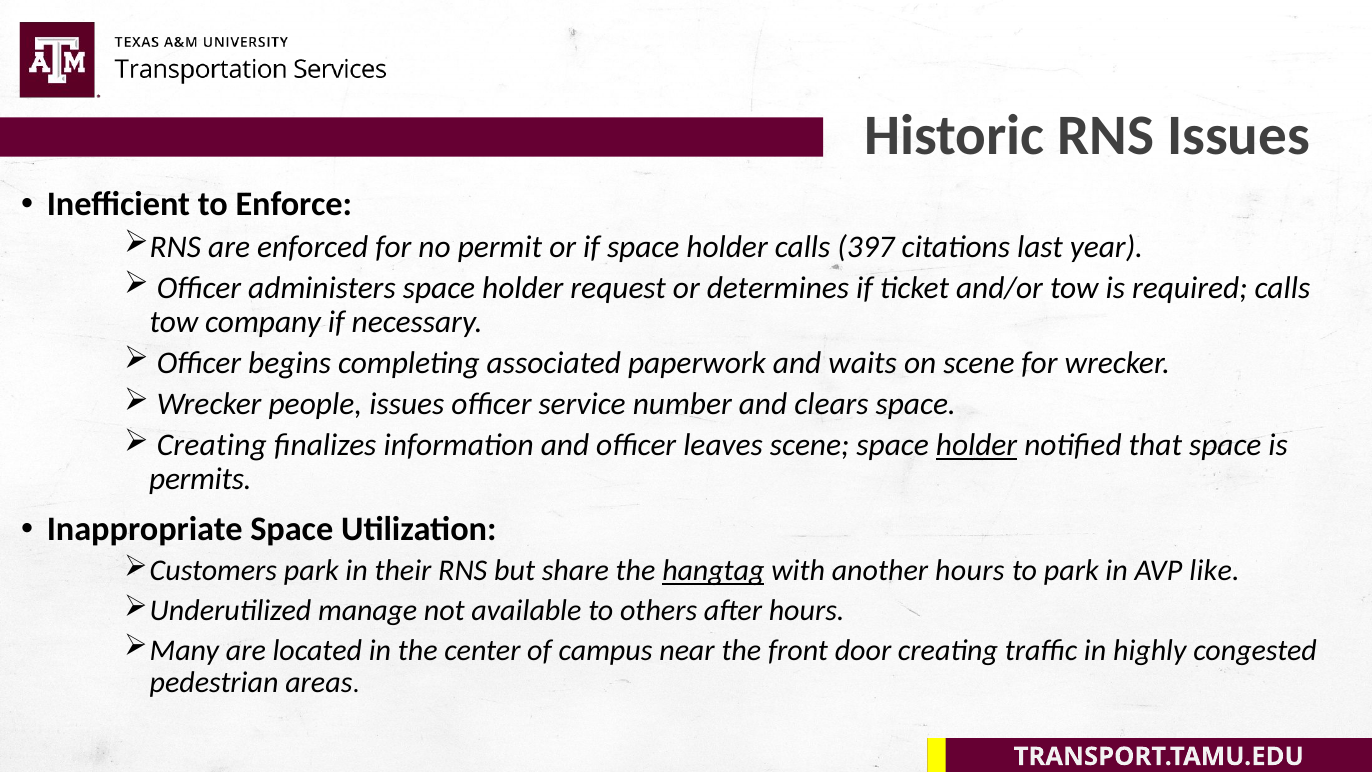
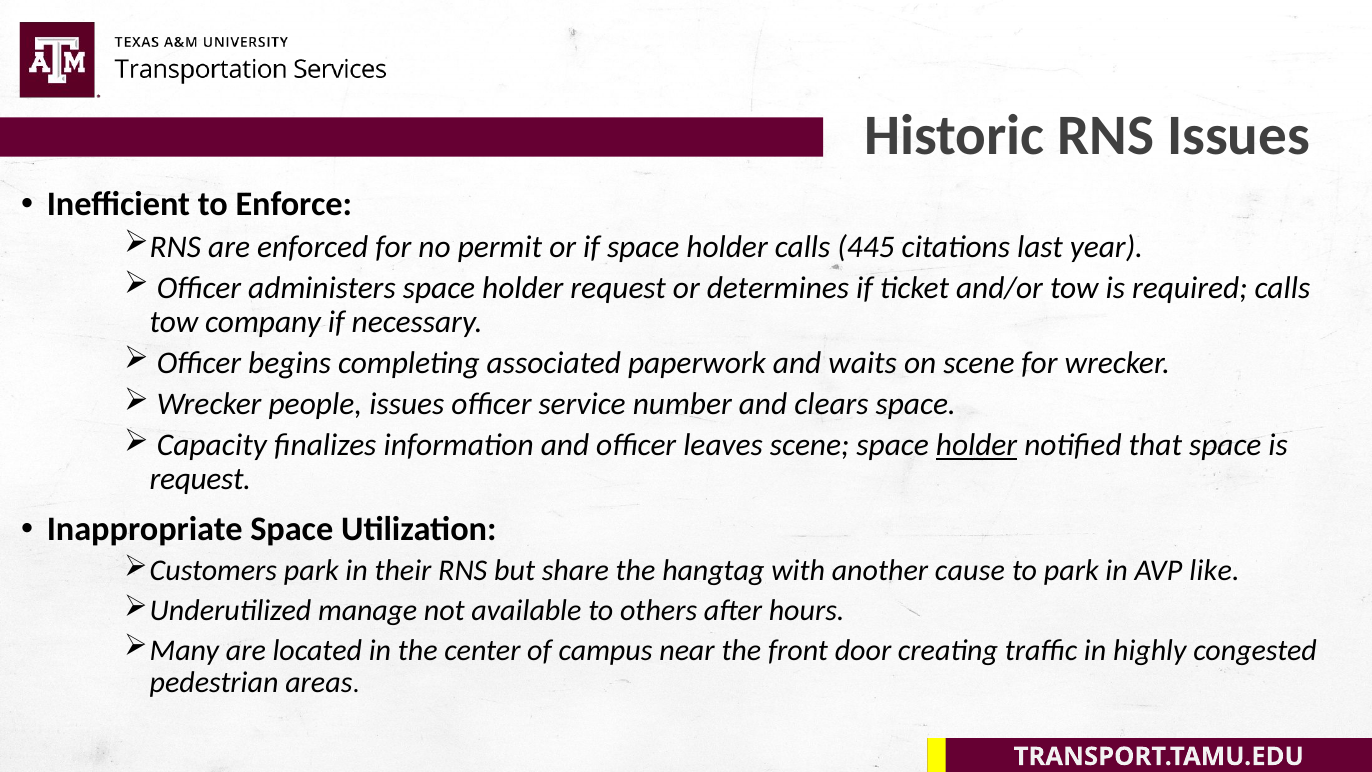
397: 397 -> 445
Creating at (212, 445): Creating -> Capacity
permits at (200, 479): permits -> request
hangtag underline: present -> none
another hours: hours -> cause
